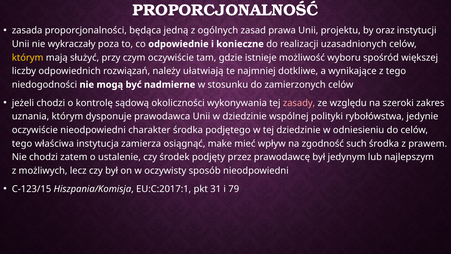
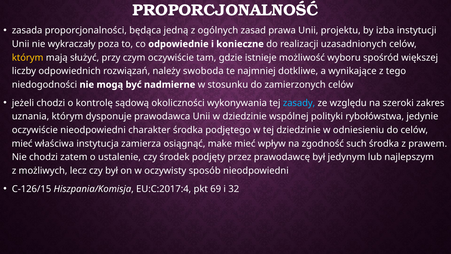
oraz: oraz -> izba
ułatwiają: ułatwiają -> swoboda
zasady colour: pink -> light blue
tego at (22, 143): tego -> mieć
C-123/15: C-123/15 -> C-126/15
EU:C:2017:1: EU:C:2017:1 -> EU:C:2017:4
31: 31 -> 69
79: 79 -> 32
